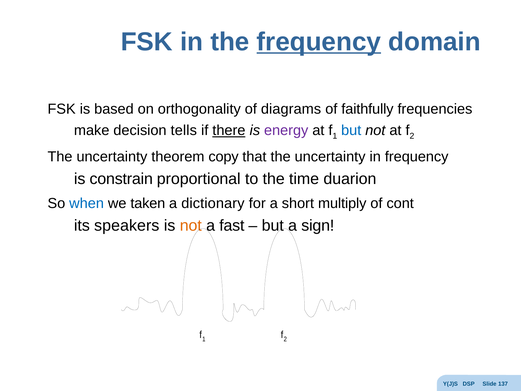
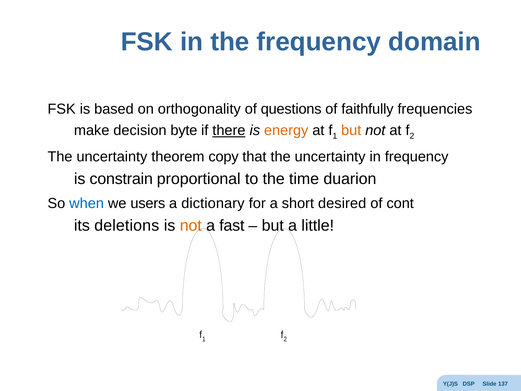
frequency at (319, 42) underline: present -> none
diagrams: diagrams -> questions
tells: tells -> byte
energy colour: purple -> orange
but at (351, 130) colour: blue -> orange
taken: taken -> users
multiply: multiply -> desired
speakers: speakers -> deletions
sign: sign -> little
